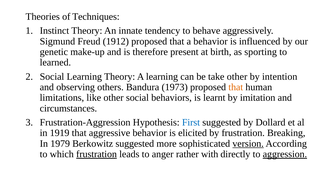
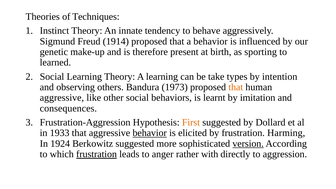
1912: 1912 -> 1914
take other: other -> types
limitations at (62, 98): limitations -> aggressive
circumstances: circumstances -> consequences
First colour: blue -> orange
1919: 1919 -> 1933
behavior at (150, 133) underline: none -> present
Breaking: Breaking -> Harming
1979: 1979 -> 1924
aggression underline: present -> none
